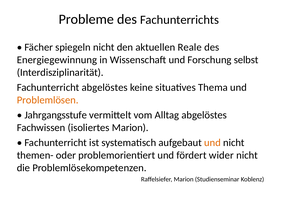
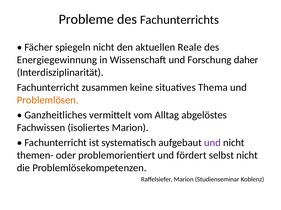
selbst: selbst -> daher
Fachunterricht abgelöstes: abgelöstes -> zusammen
Jahrgangsstufe: Jahrgangsstufe -> Ganzheitliches
und at (212, 143) colour: orange -> purple
wider: wider -> selbst
